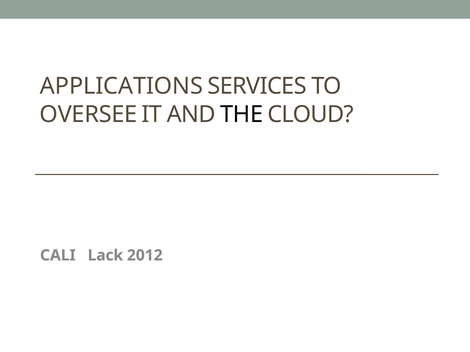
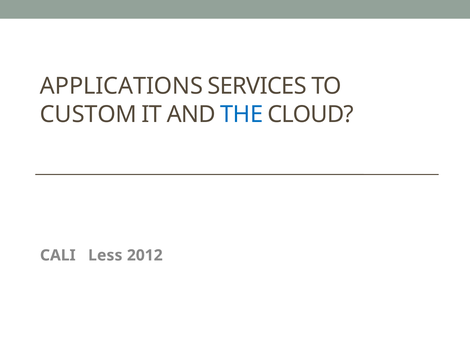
OVERSEE: OVERSEE -> CUSTOM
THE colour: black -> blue
Lack: Lack -> Less
